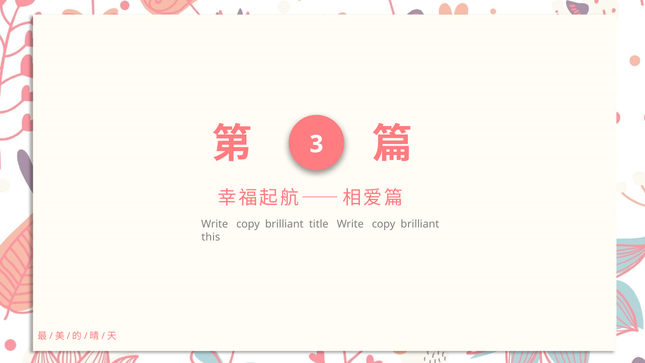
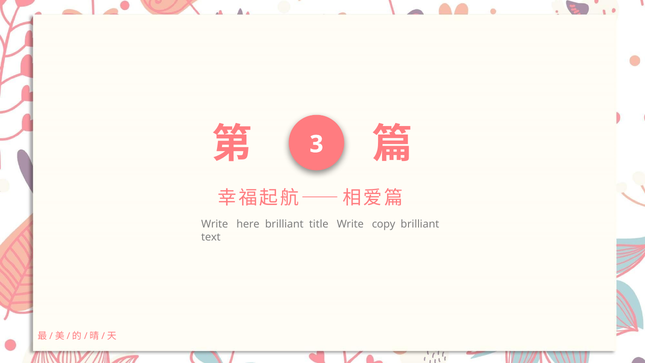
copy at (248, 224): copy -> here
this: this -> text
